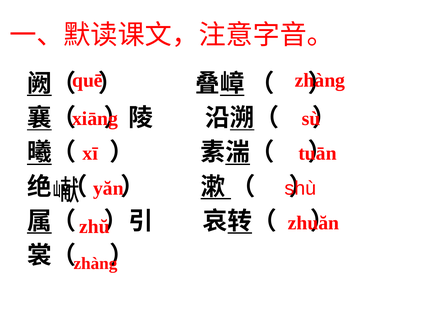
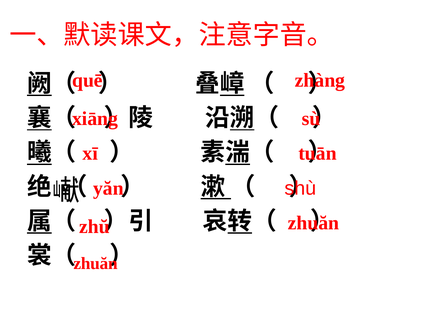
zhàng at (95, 263): zhàng -> zhuăn
